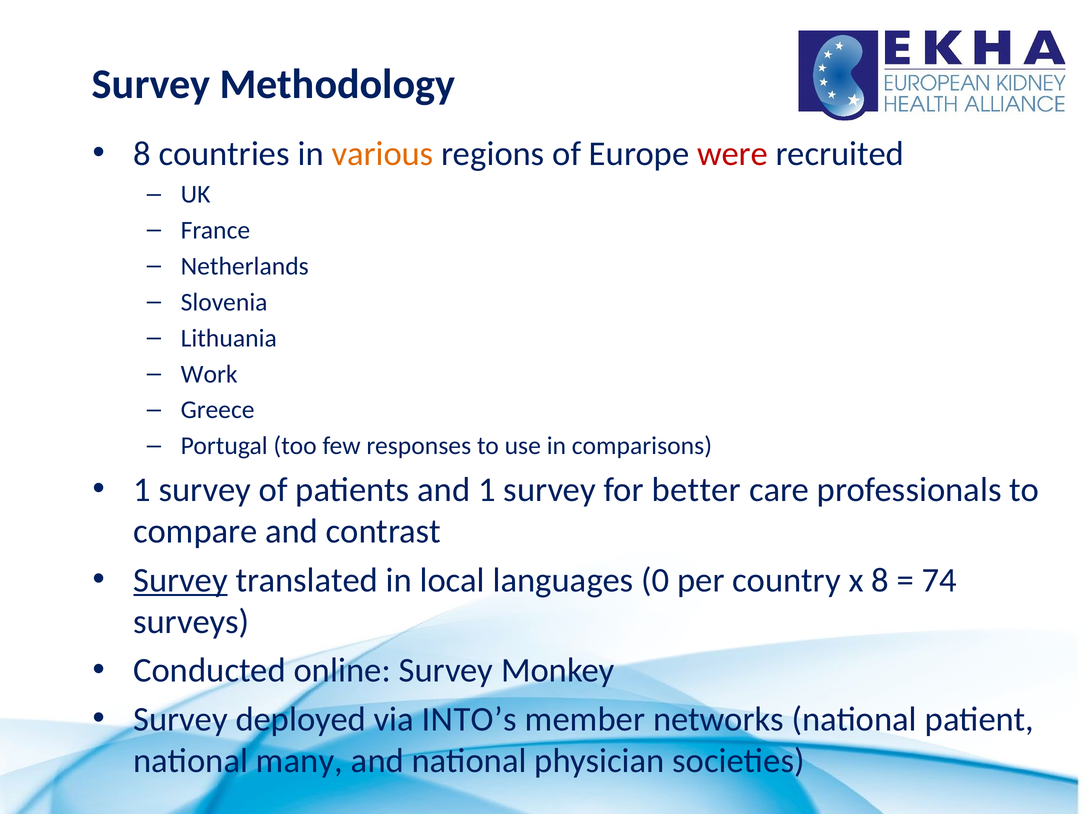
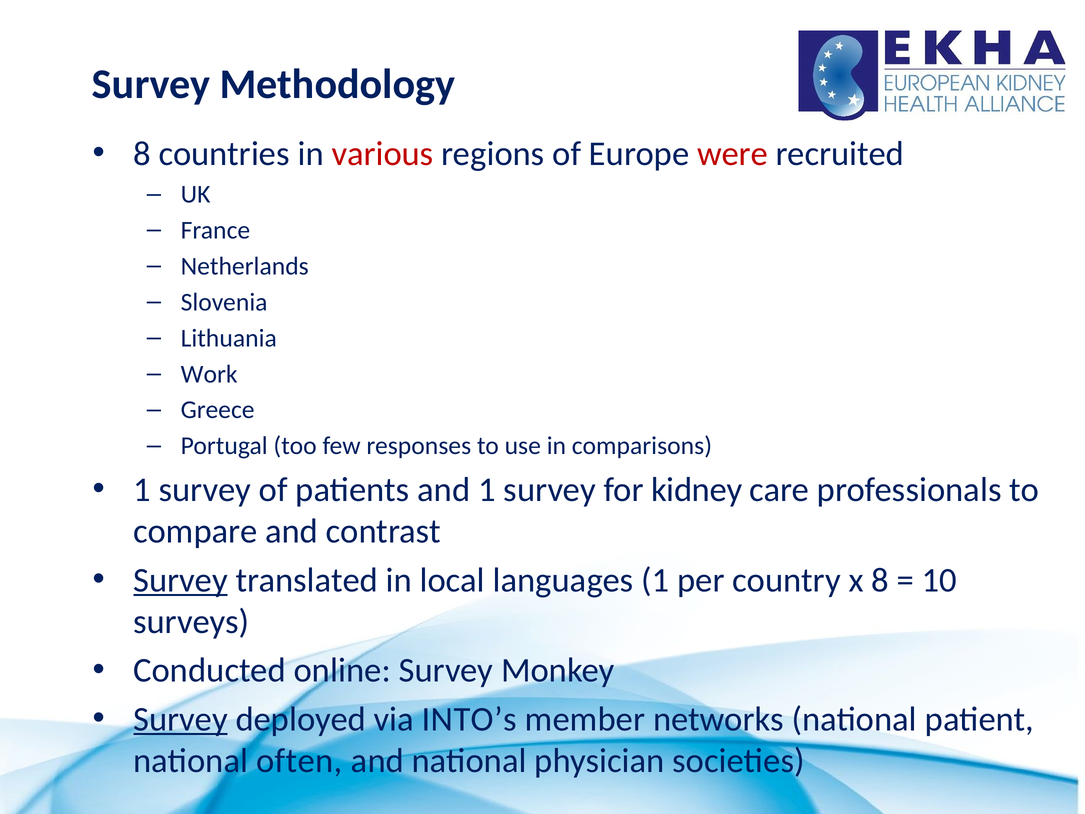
various colour: orange -> red
better: better -> kidney
languages 0: 0 -> 1
74: 74 -> 10
Survey at (180, 719) underline: none -> present
many: many -> often
